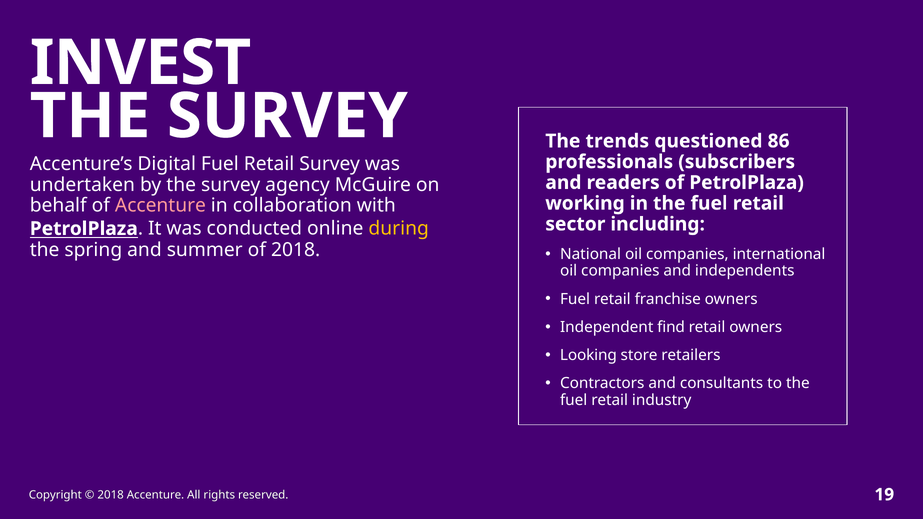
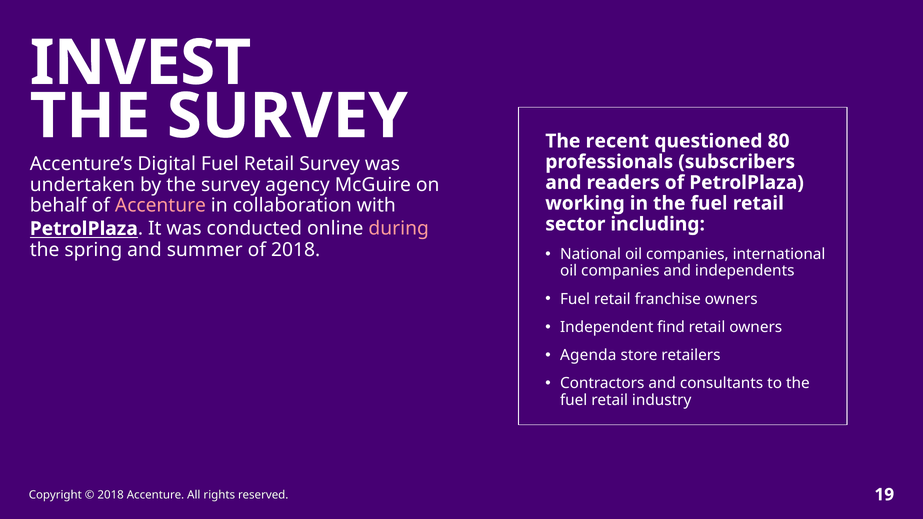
trends: trends -> recent
86: 86 -> 80
during colour: yellow -> pink
Looking: Looking -> Agenda
